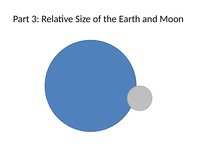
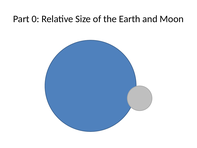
3: 3 -> 0
